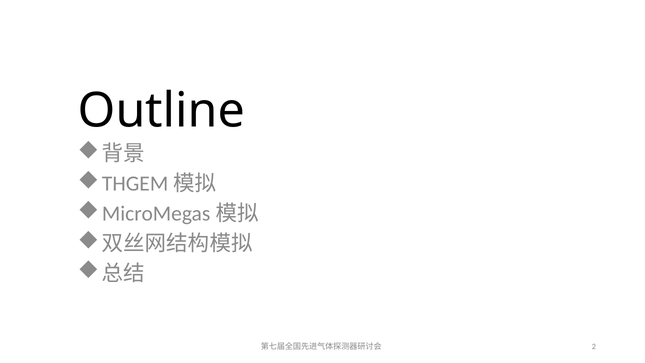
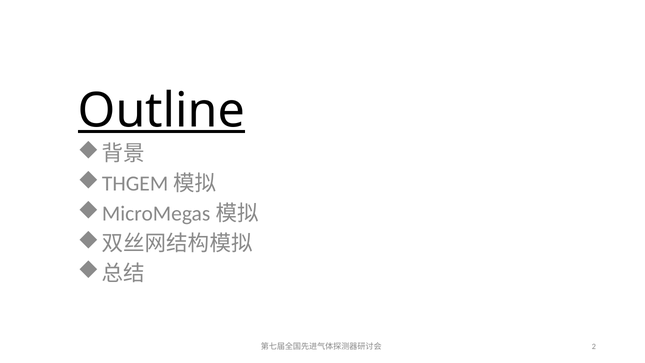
Outline underline: none -> present
